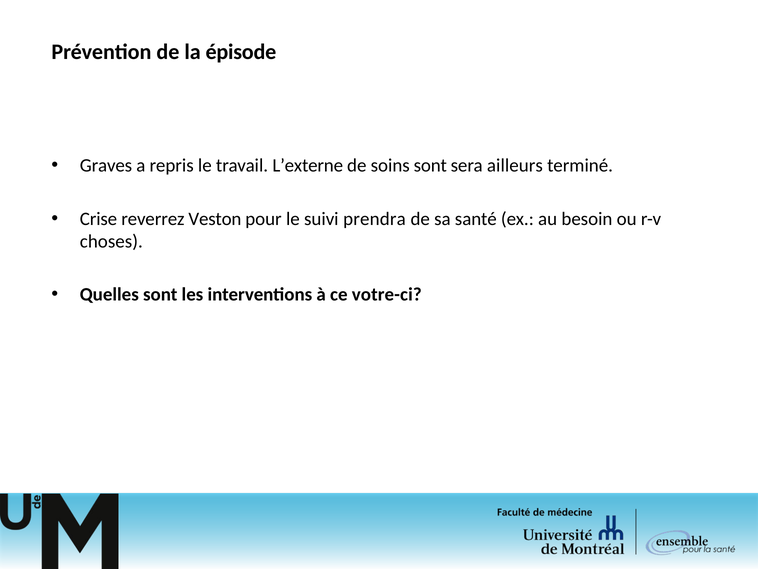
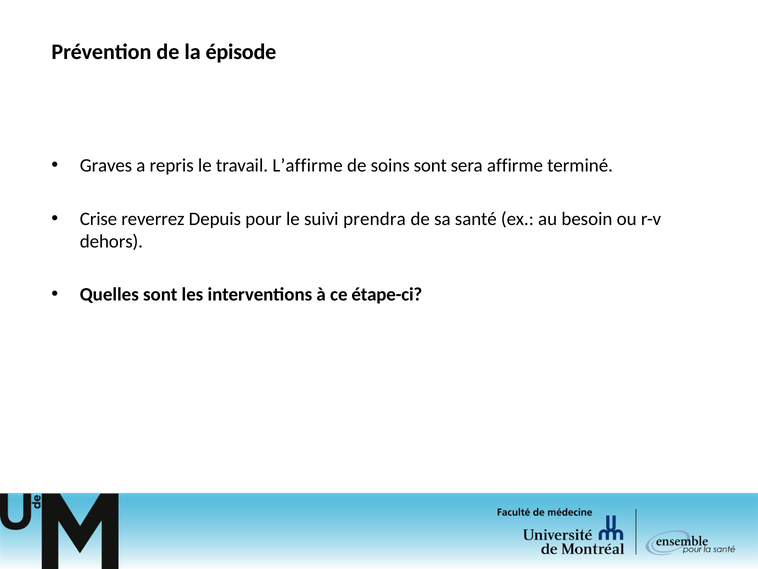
L’externe: L’externe -> L’affirme
ailleurs: ailleurs -> affirme
Veston: Veston -> Depuis
choses: choses -> dehors
votre-ci: votre-ci -> étape-ci
